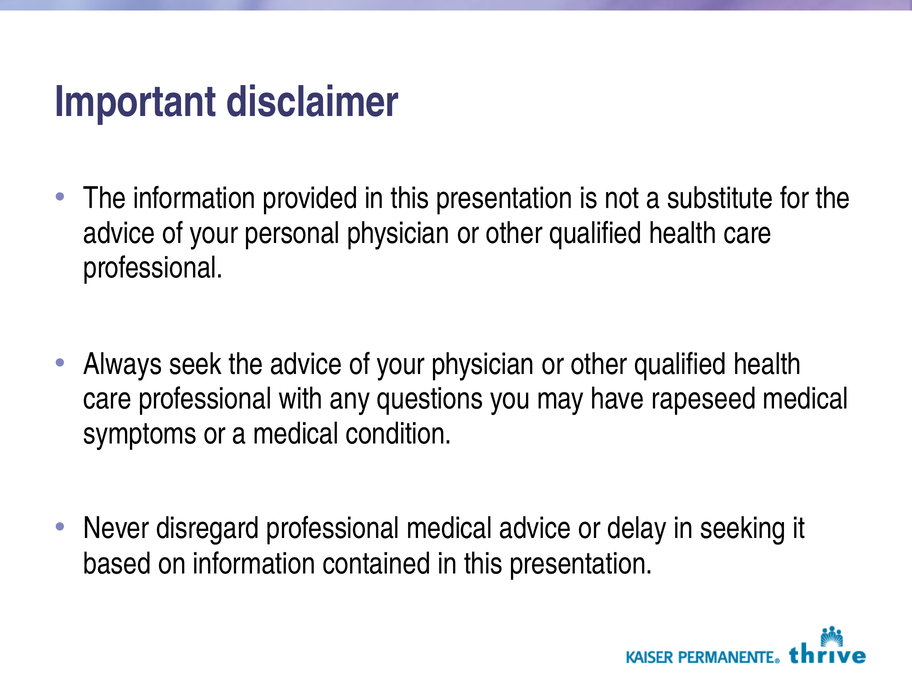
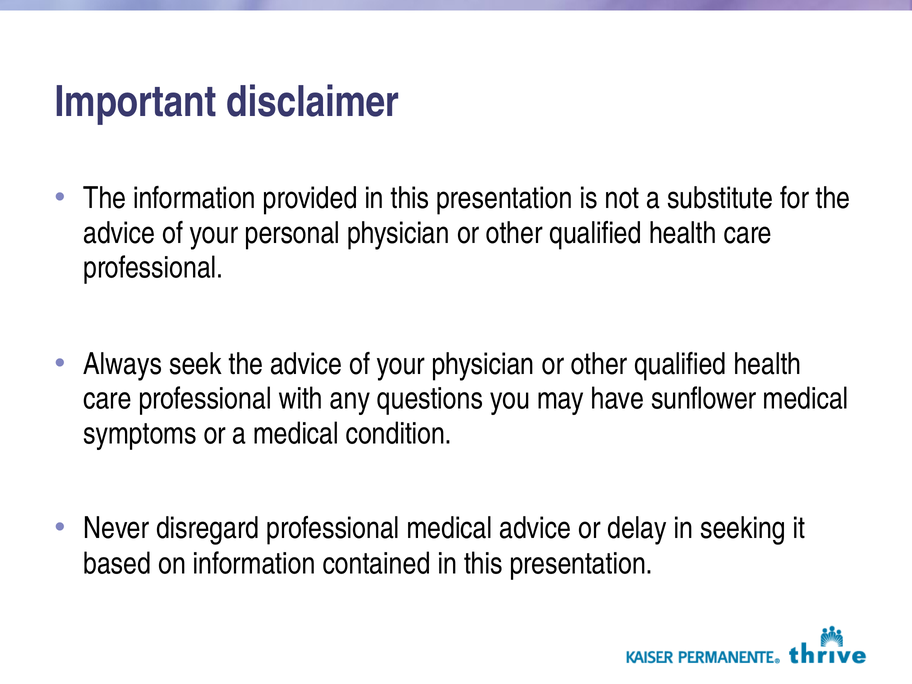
rapeseed: rapeseed -> sunflower
